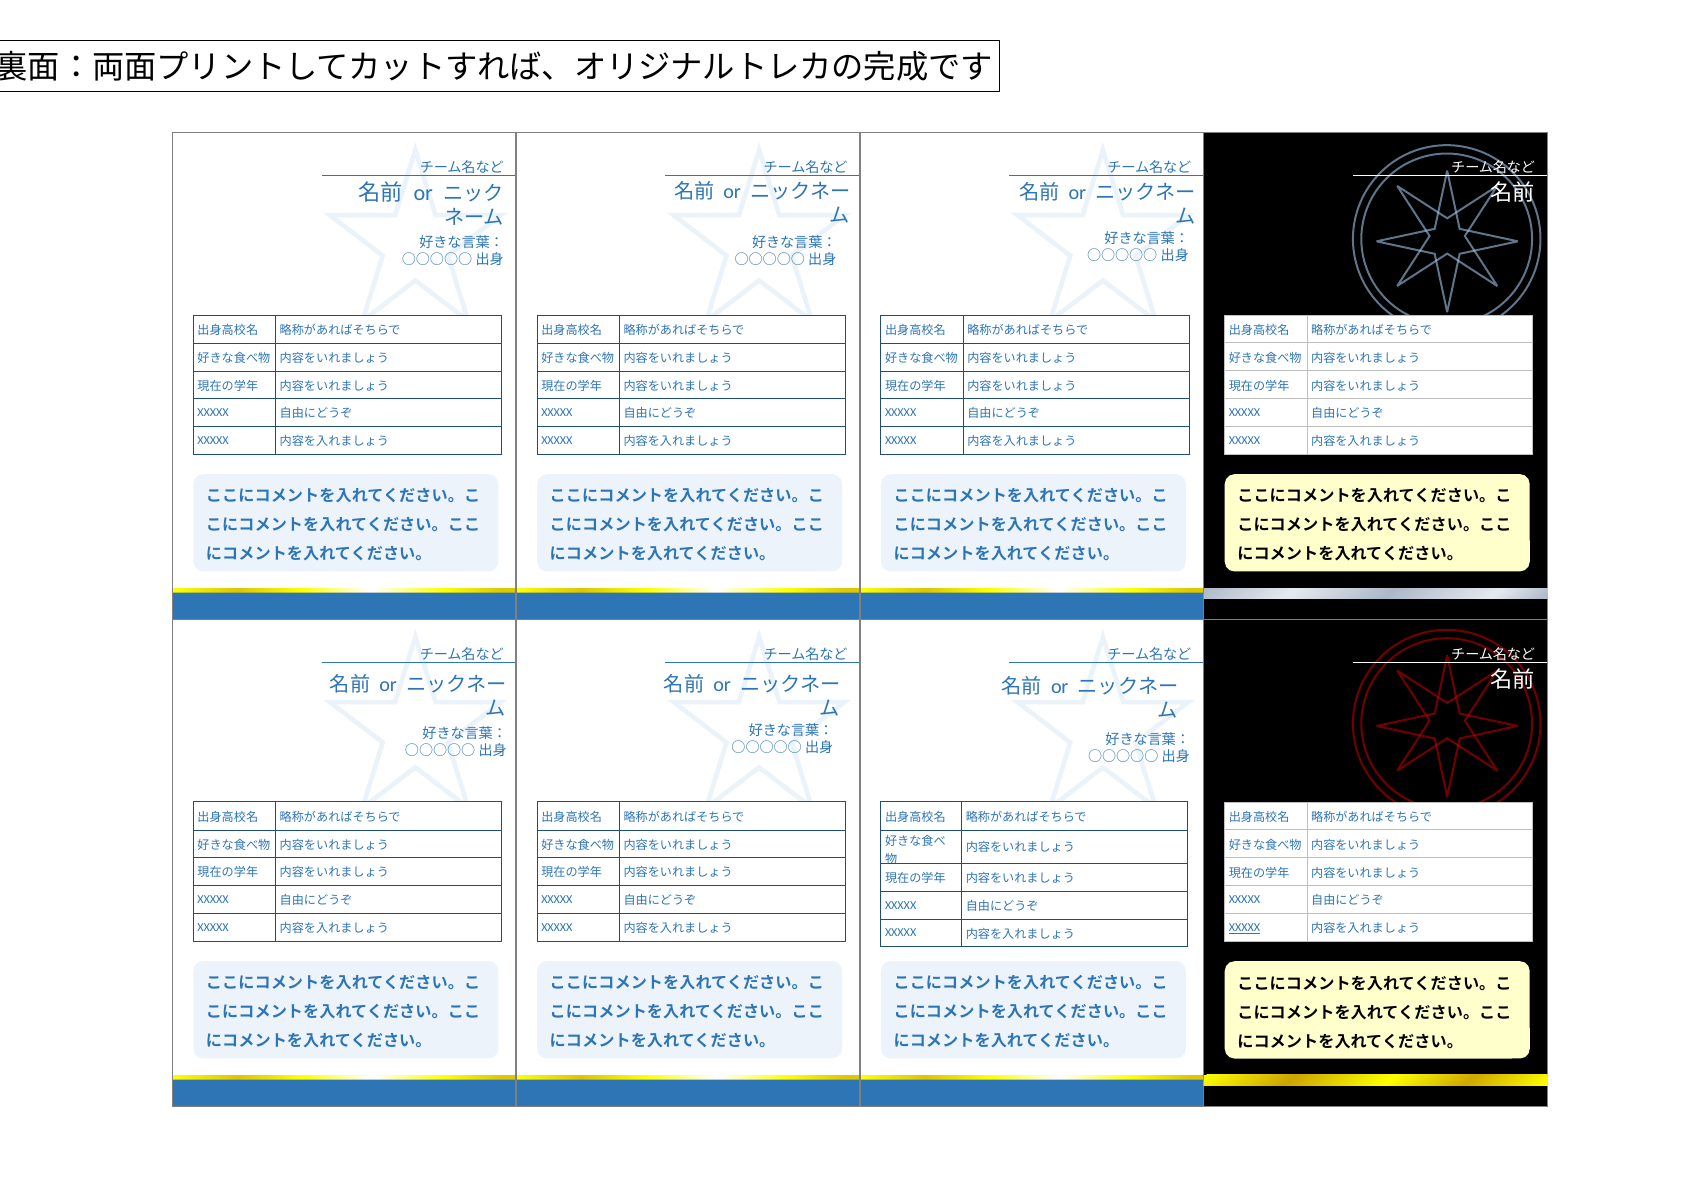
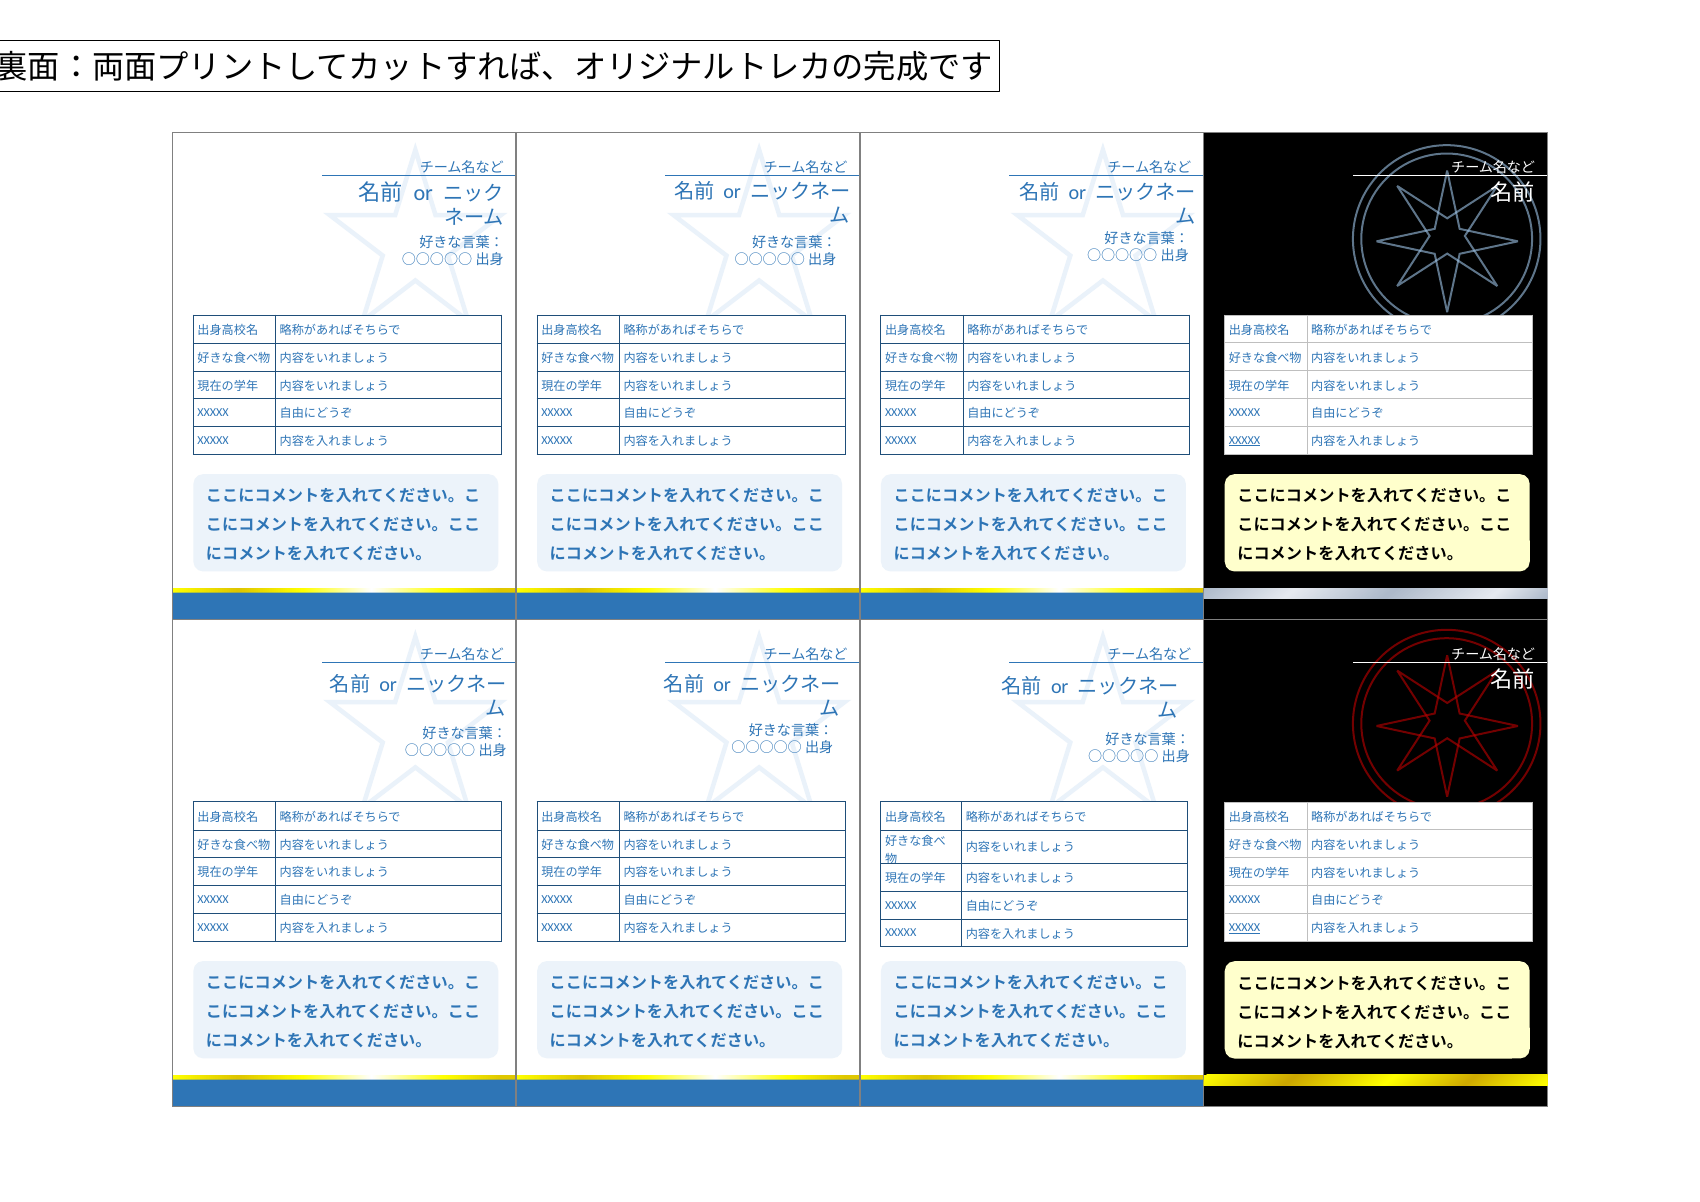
XXXXX at (1245, 441) underline: none -> present
